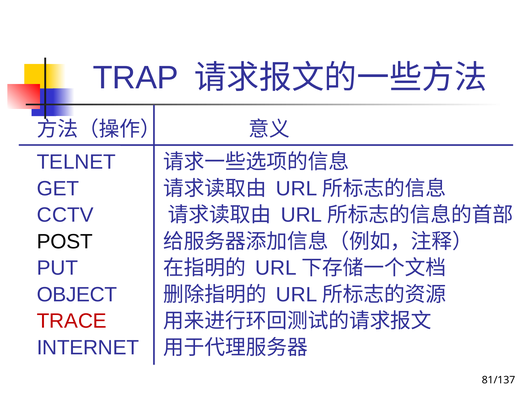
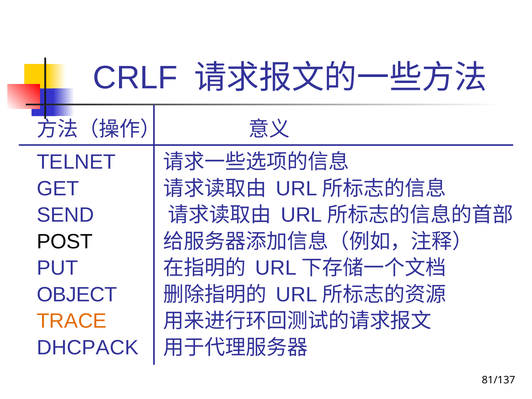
TRAP: TRAP -> CRLF
CCTV: CCTV -> SEND
TRACE colour: red -> orange
INTERNET: INTERNET -> DHCPACK
